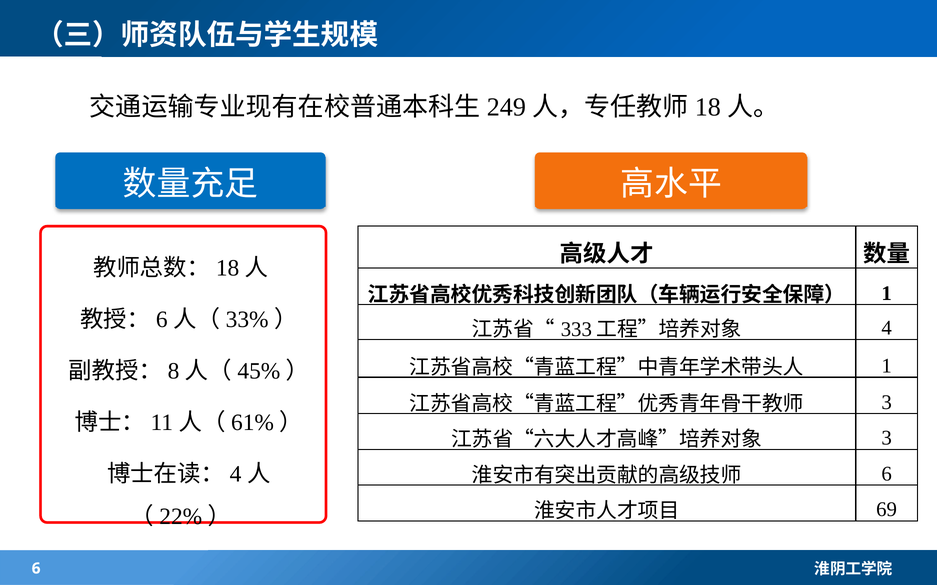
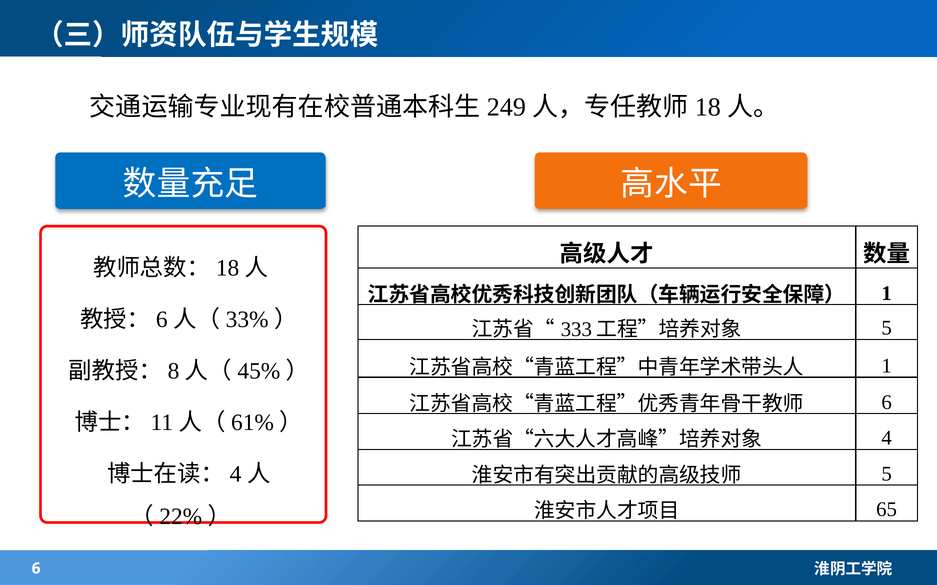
4 at (887, 328): 4 -> 5
3 at (887, 403): 3 -> 6
3 at (887, 438): 3 -> 4
6 at (887, 474): 6 -> 5
69: 69 -> 65
